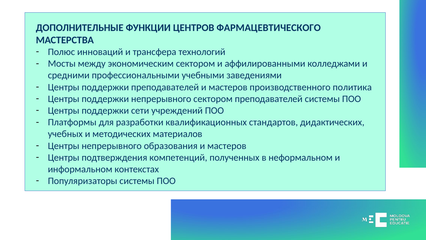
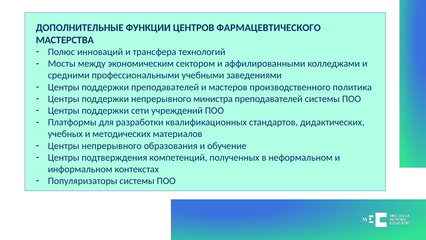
непрерывного сектором: сектором -> министра
образования и мастеров: мастеров -> обучение
